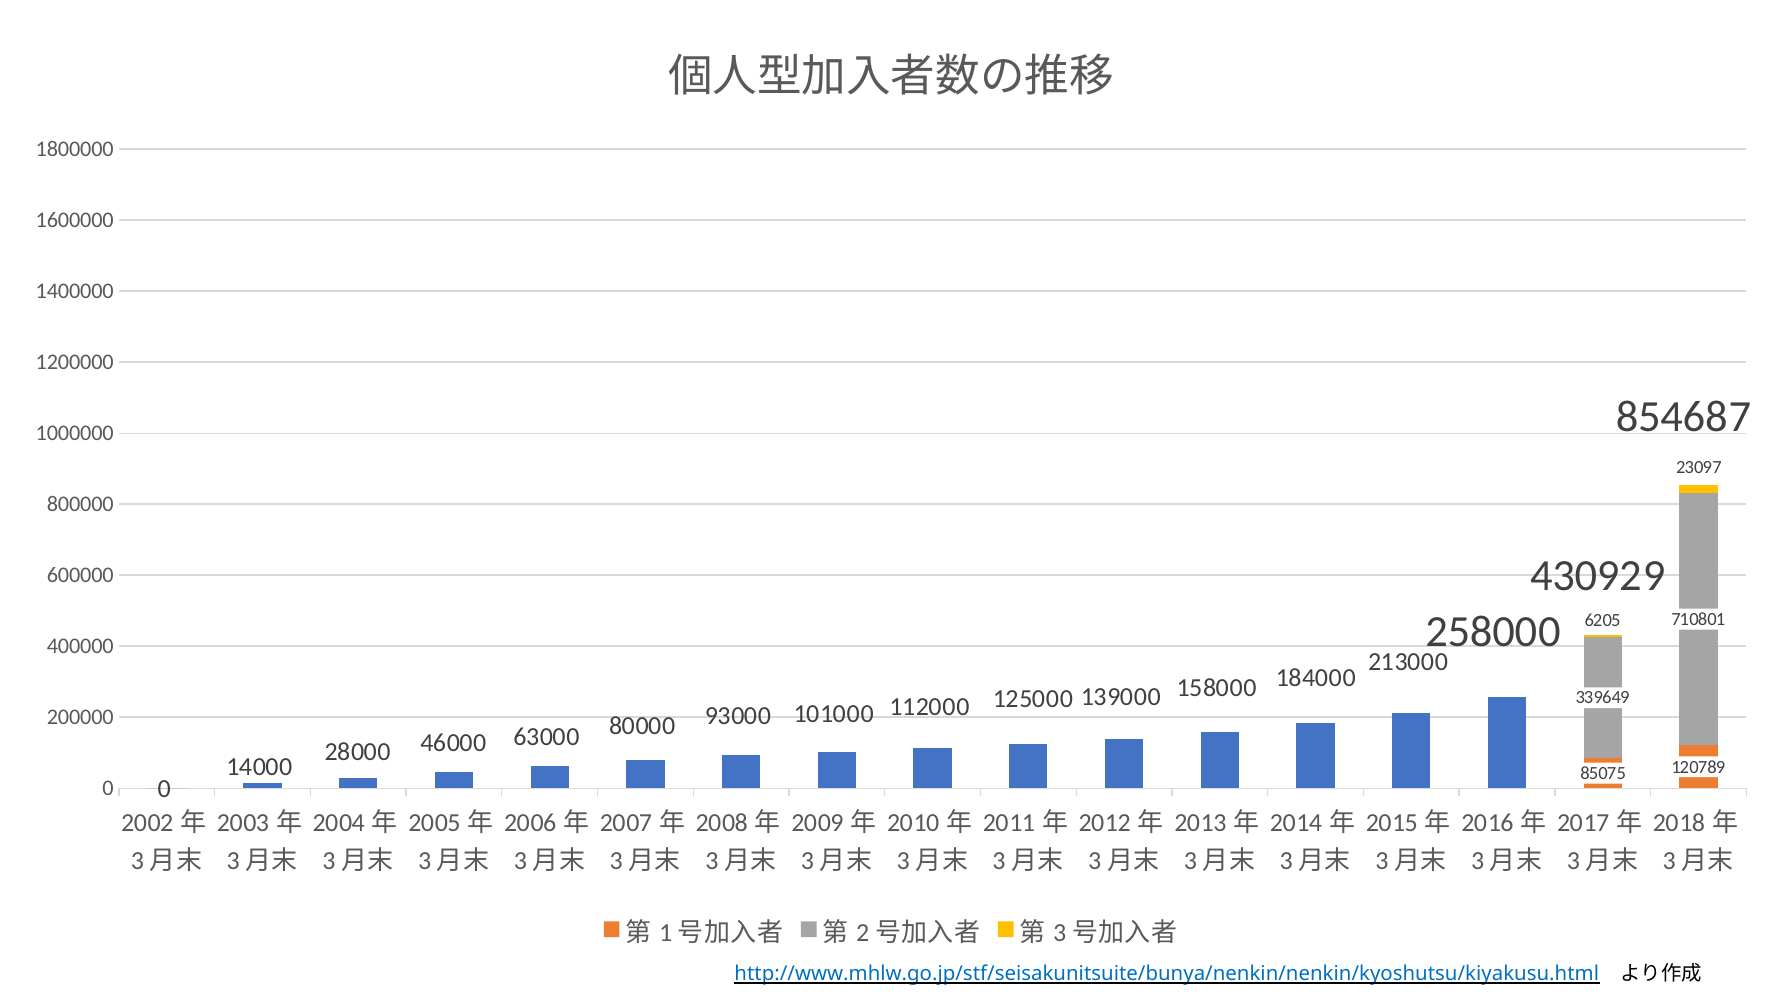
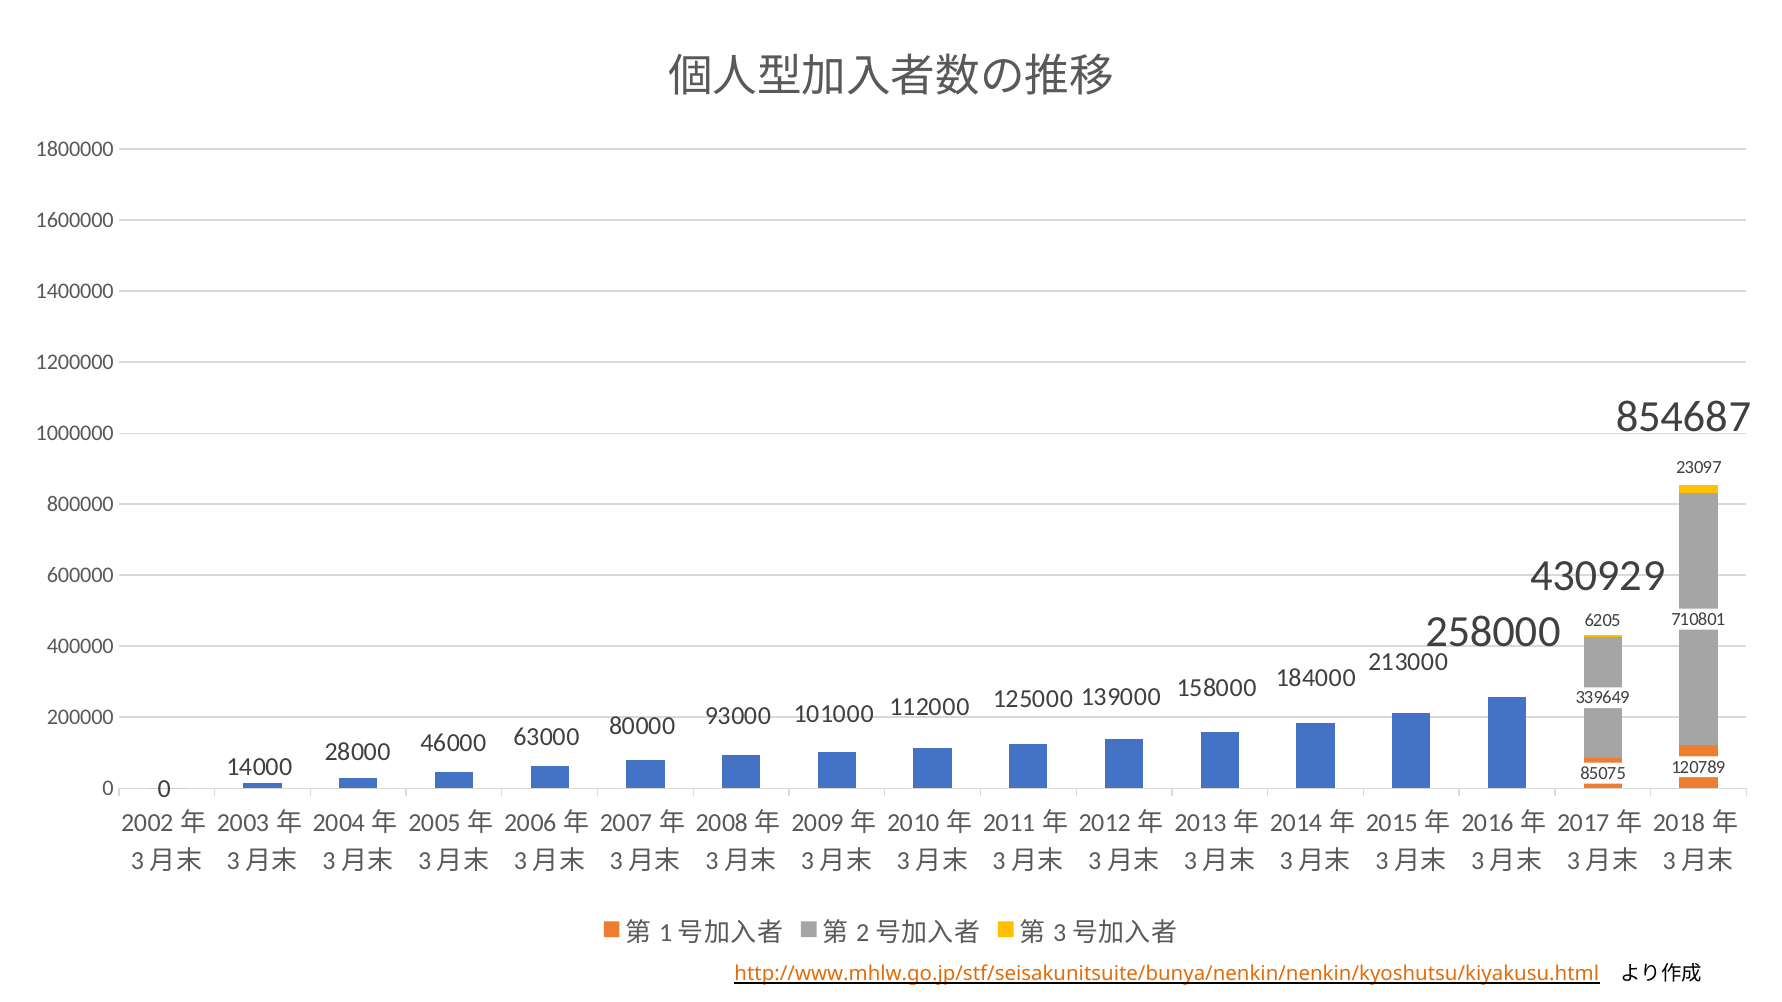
http://www.mhlw.go.jp/stf/seisakunitsuite/bunya/nenkin/nenkin/kyoshutsu/kiyakusu.html colour: blue -> orange
